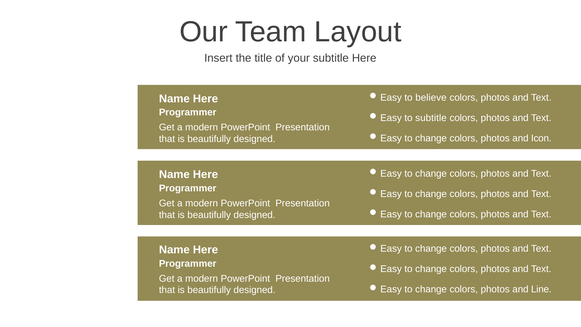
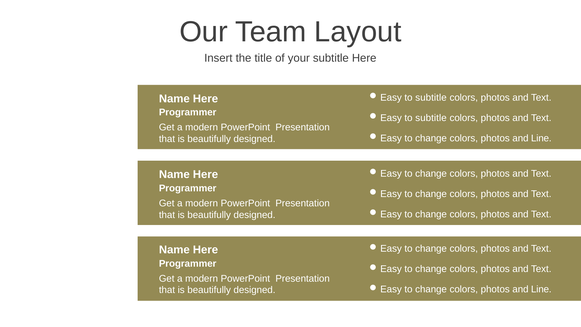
believe at (431, 98): believe -> subtitle
Icon at (541, 138): Icon -> Line
